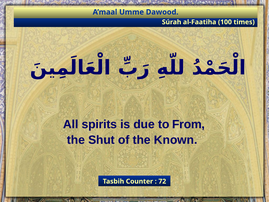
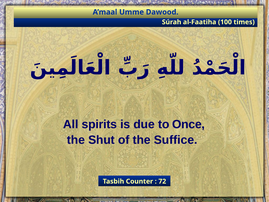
From: From -> Once
Known: Known -> Suffice
